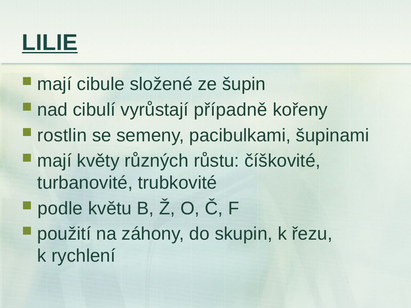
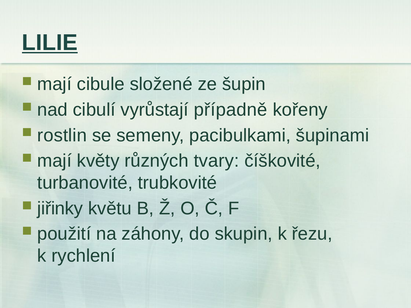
růstu: růstu -> tvary
podle: podle -> jiřinky
